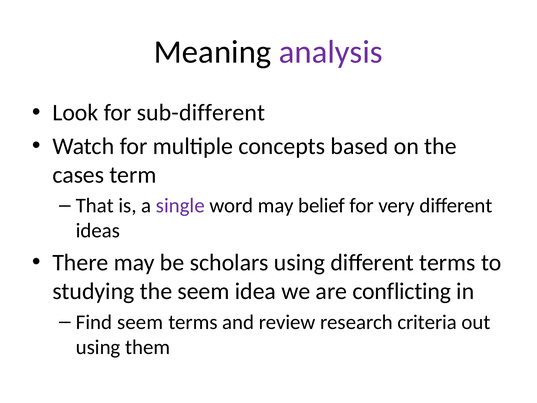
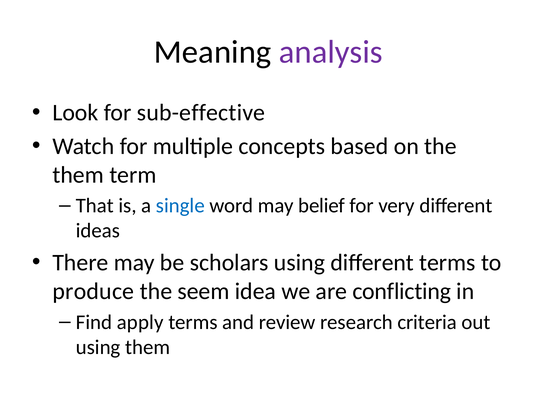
sub-different: sub-different -> sub-effective
cases at (78, 175): cases -> them
single colour: purple -> blue
studying: studying -> produce
Find seem: seem -> apply
